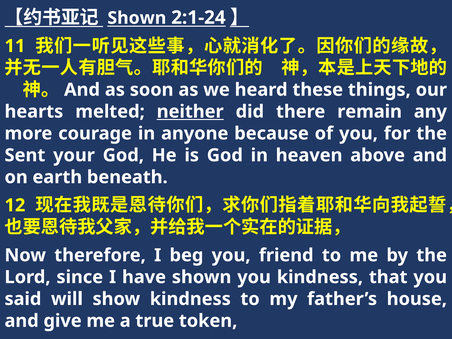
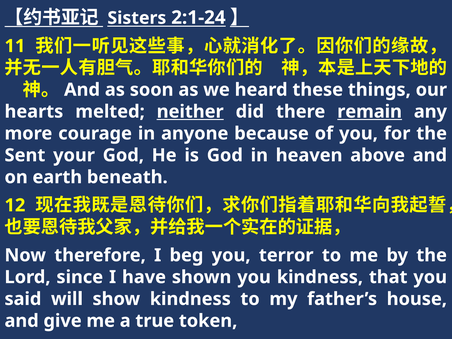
Shown at (137, 18): Shown -> Sisters
remain underline: none -> present
friend: friend -> terror
